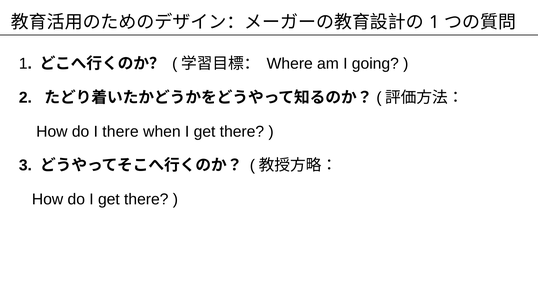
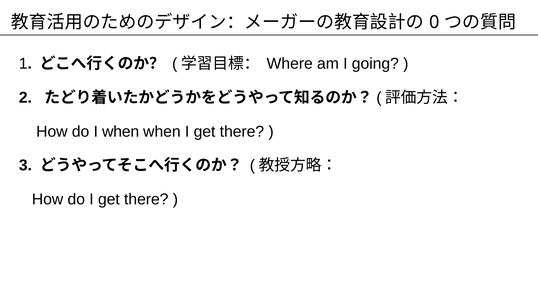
1 at (434, 22): 1 -> 0
I there: there -> when
